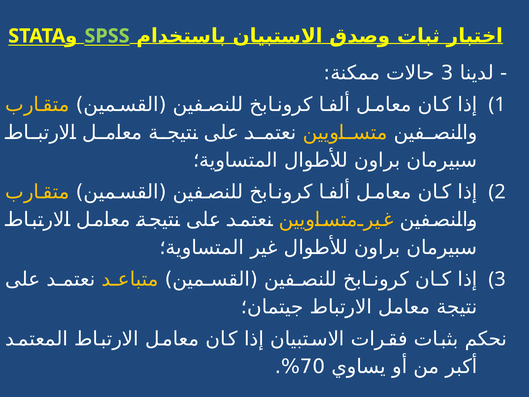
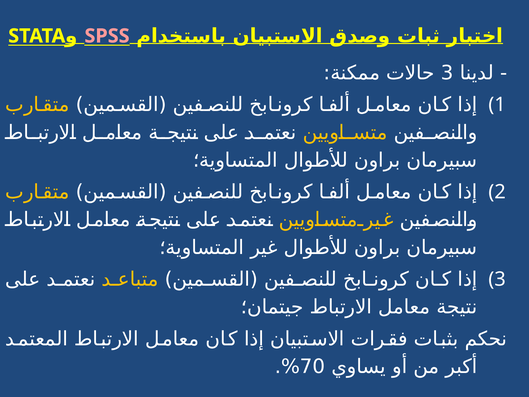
SPSS colour: light green -> pink
